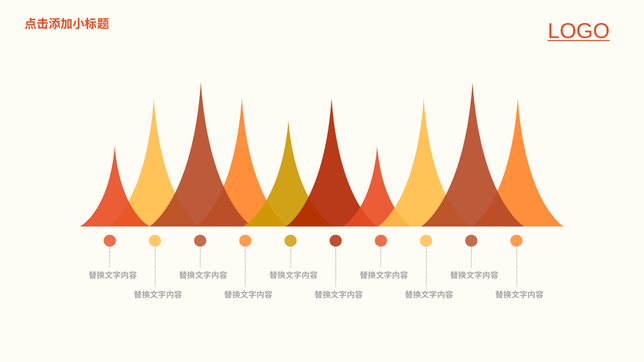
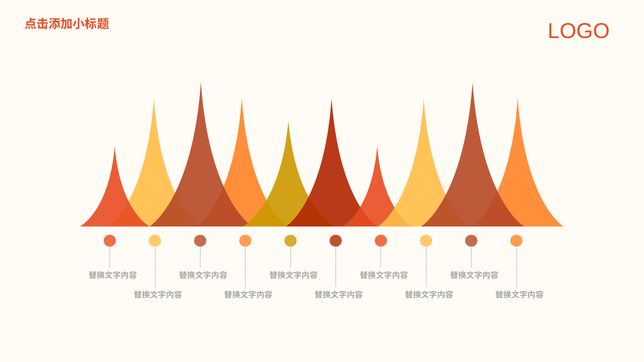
LOGO underline: present -> none
